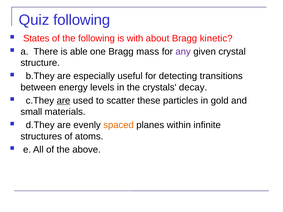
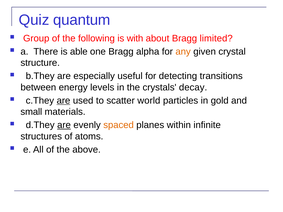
Quiz following: following -> quantum
States: States -> Group
kinetic: kinetic -> limited
mass: mass -> alpha
any colour: purple -> orange
these: these -> world
are at (64, 125) underline: none -> present
